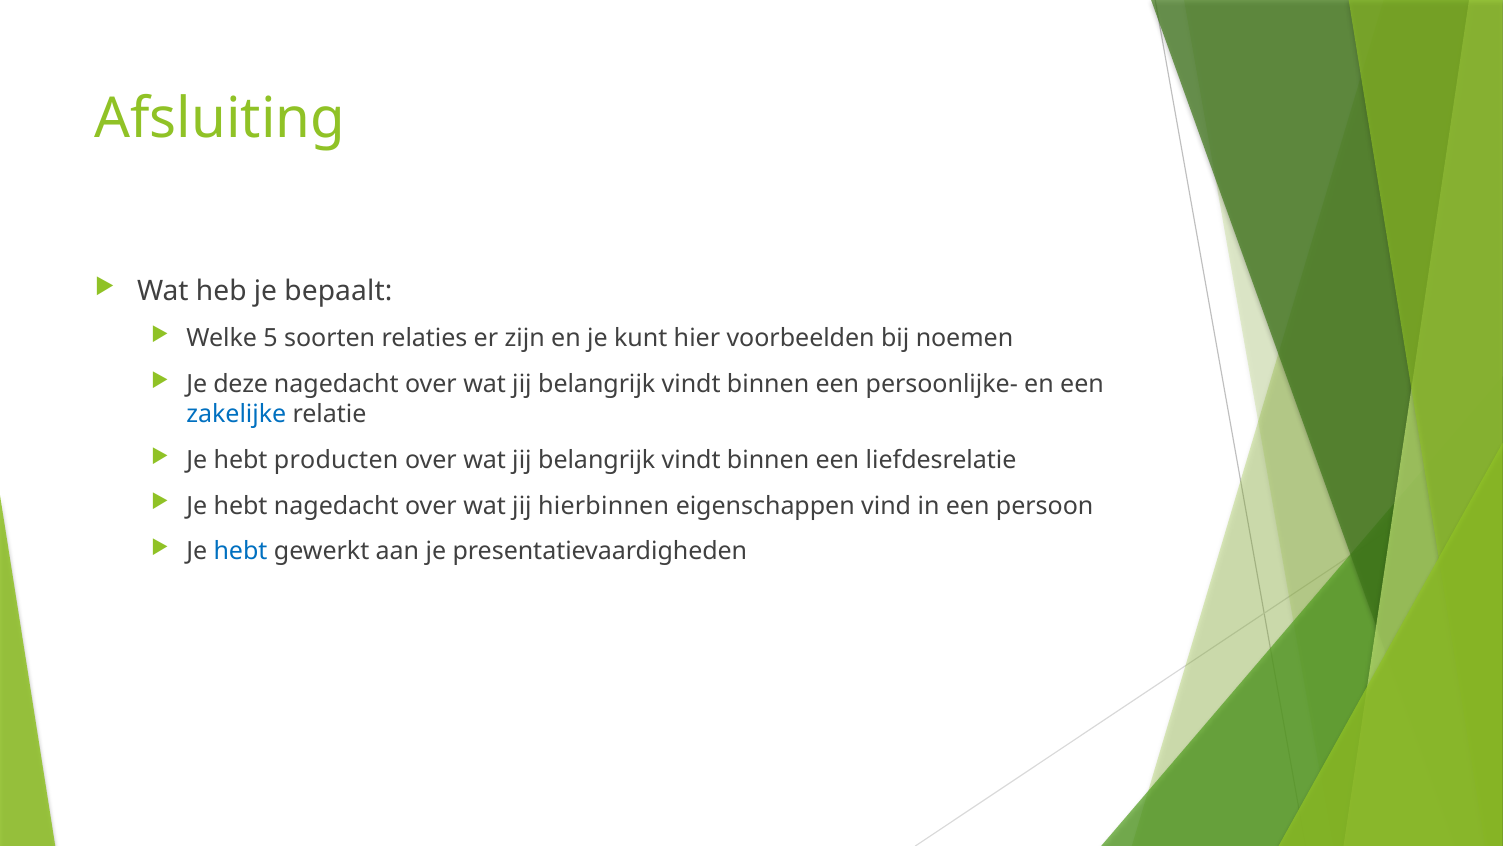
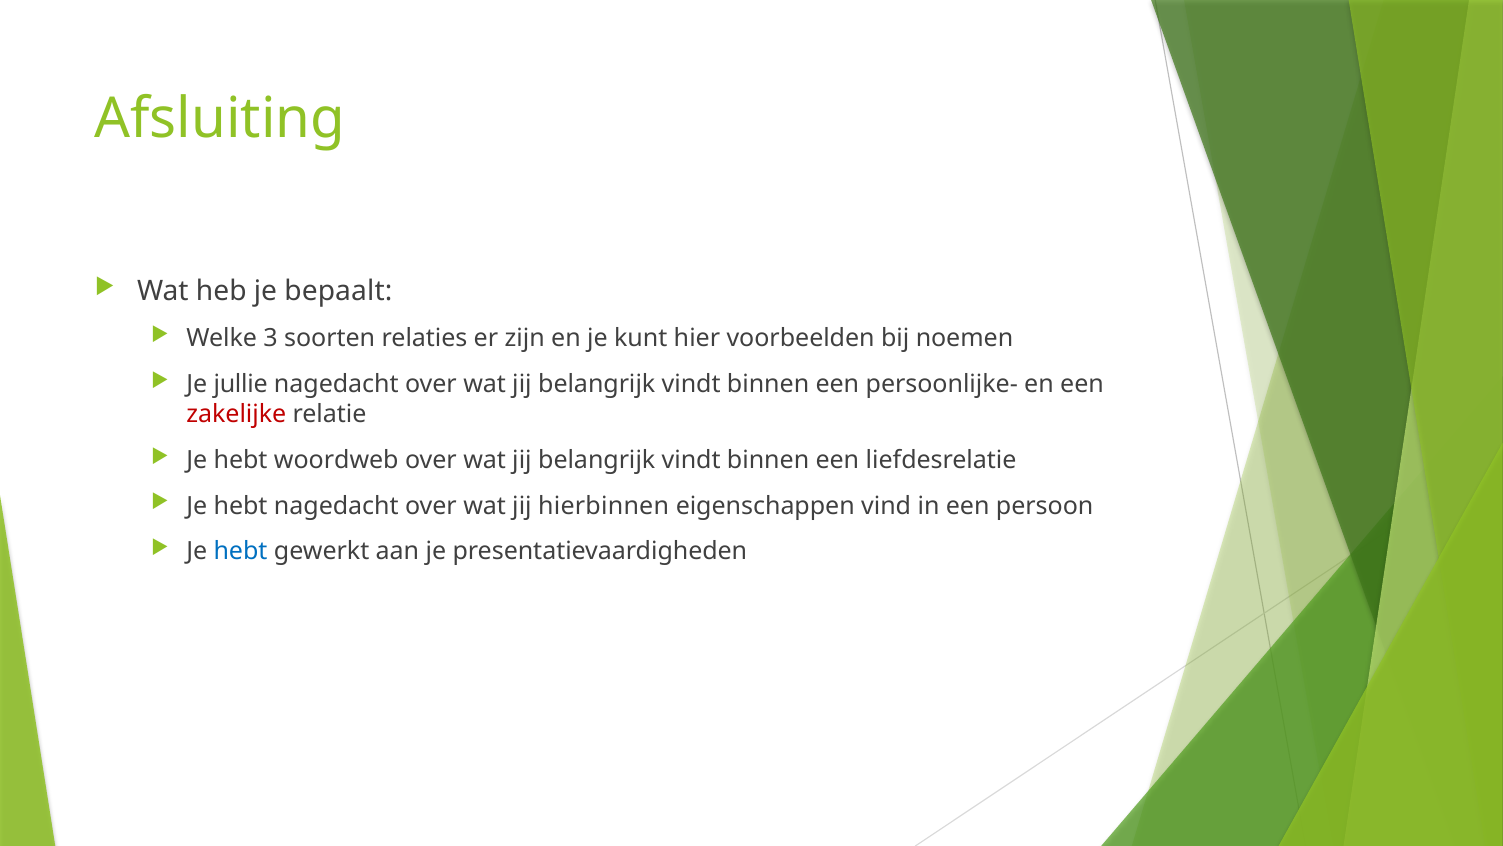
5: 5 -> 3
deze: deze -> jullie
zakelijke colour: blue -> red
producten: producten -> woordweb
